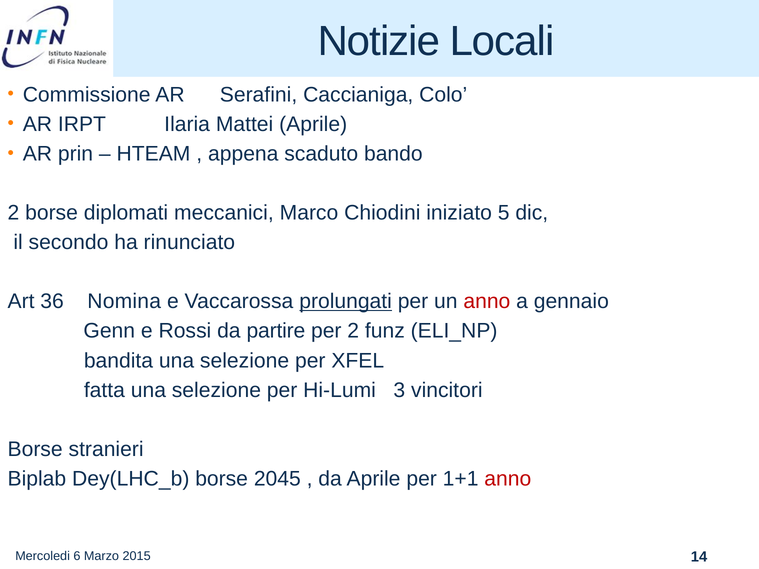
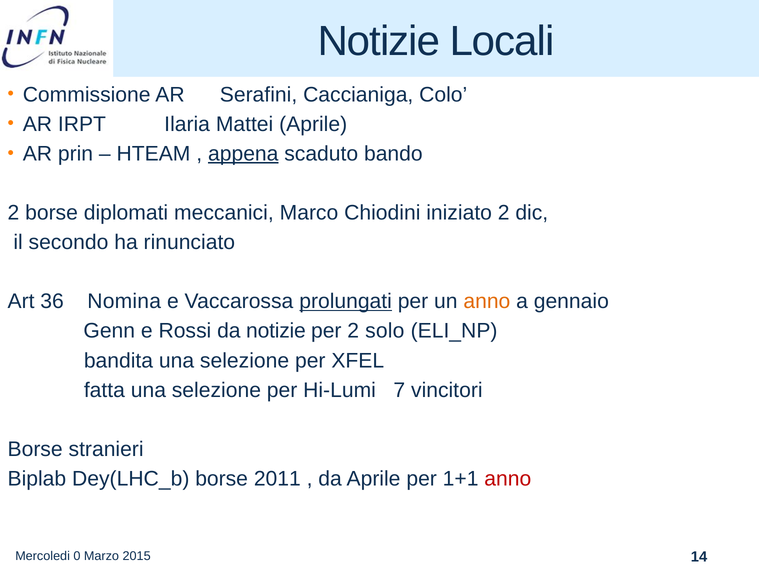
appena underline: none -> present
iniziato 5: 5 -> 2
anno at (487, 302) colour: red -> orange
da partire: partire -> notizie
funz: funz -> solo
3: 3 -> 7
2045: 2045 -> 2011
6: 6 -> 0
